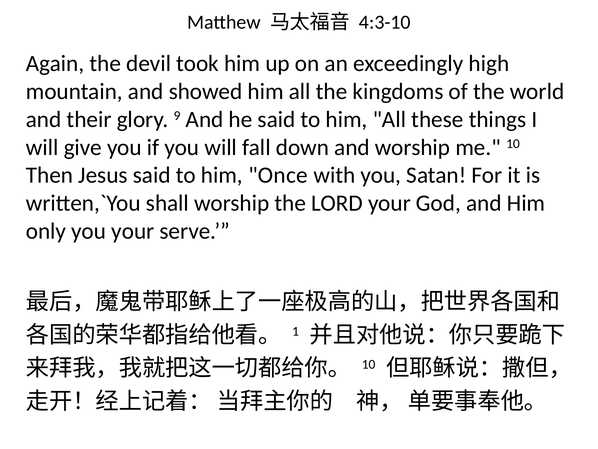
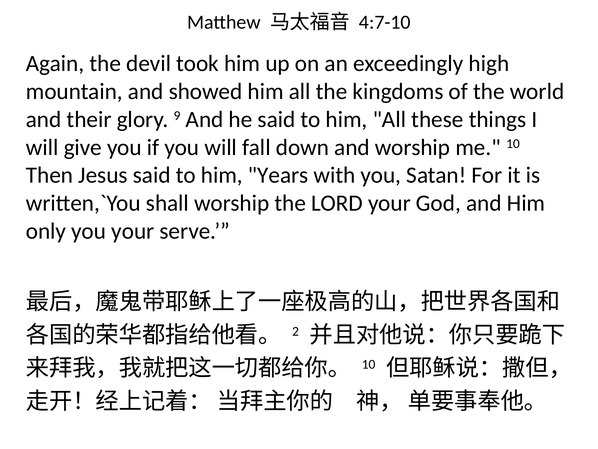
4:3-10: 4:3-10 -> 4:7-10
Once: Once -> Years
1: 1 -> 2
